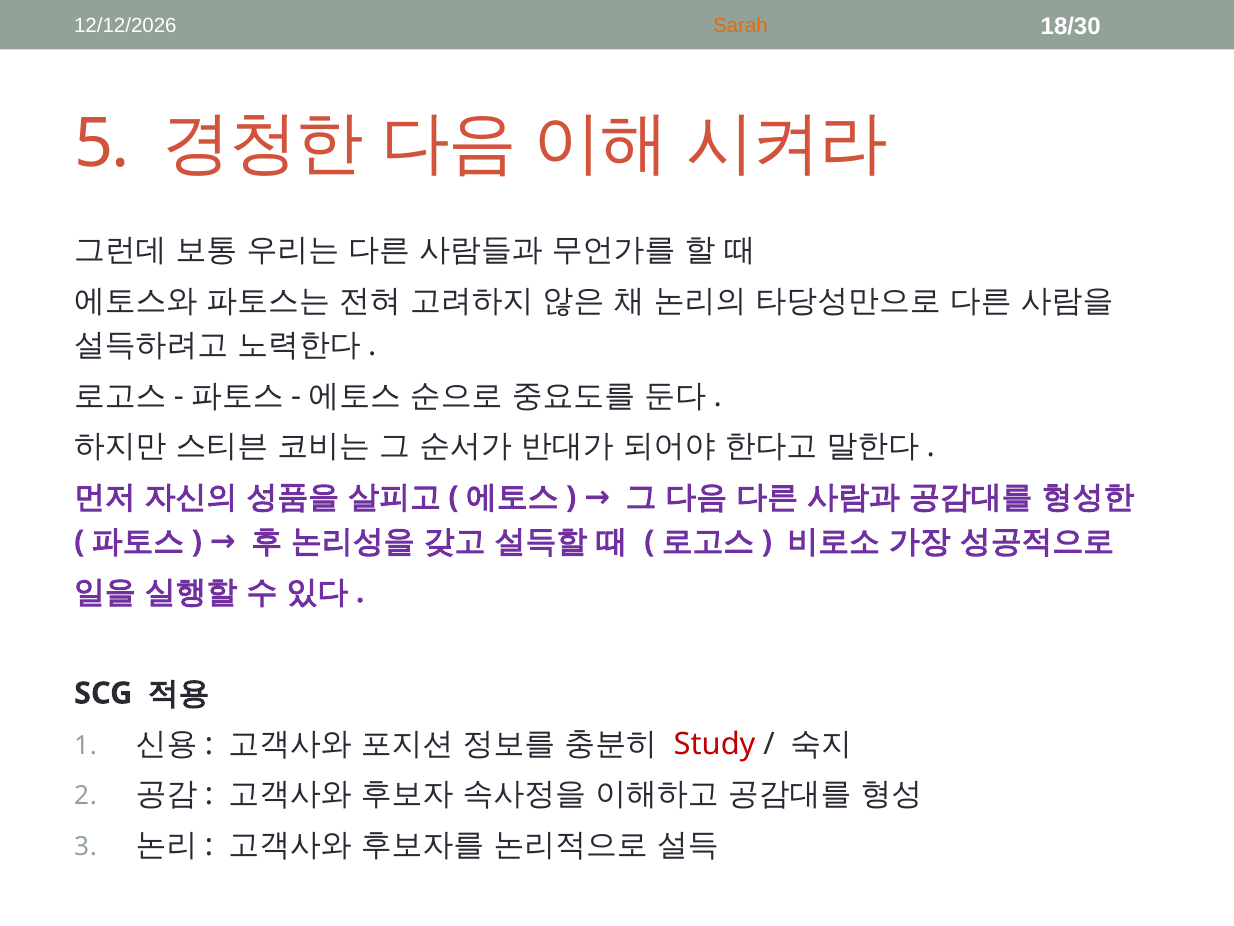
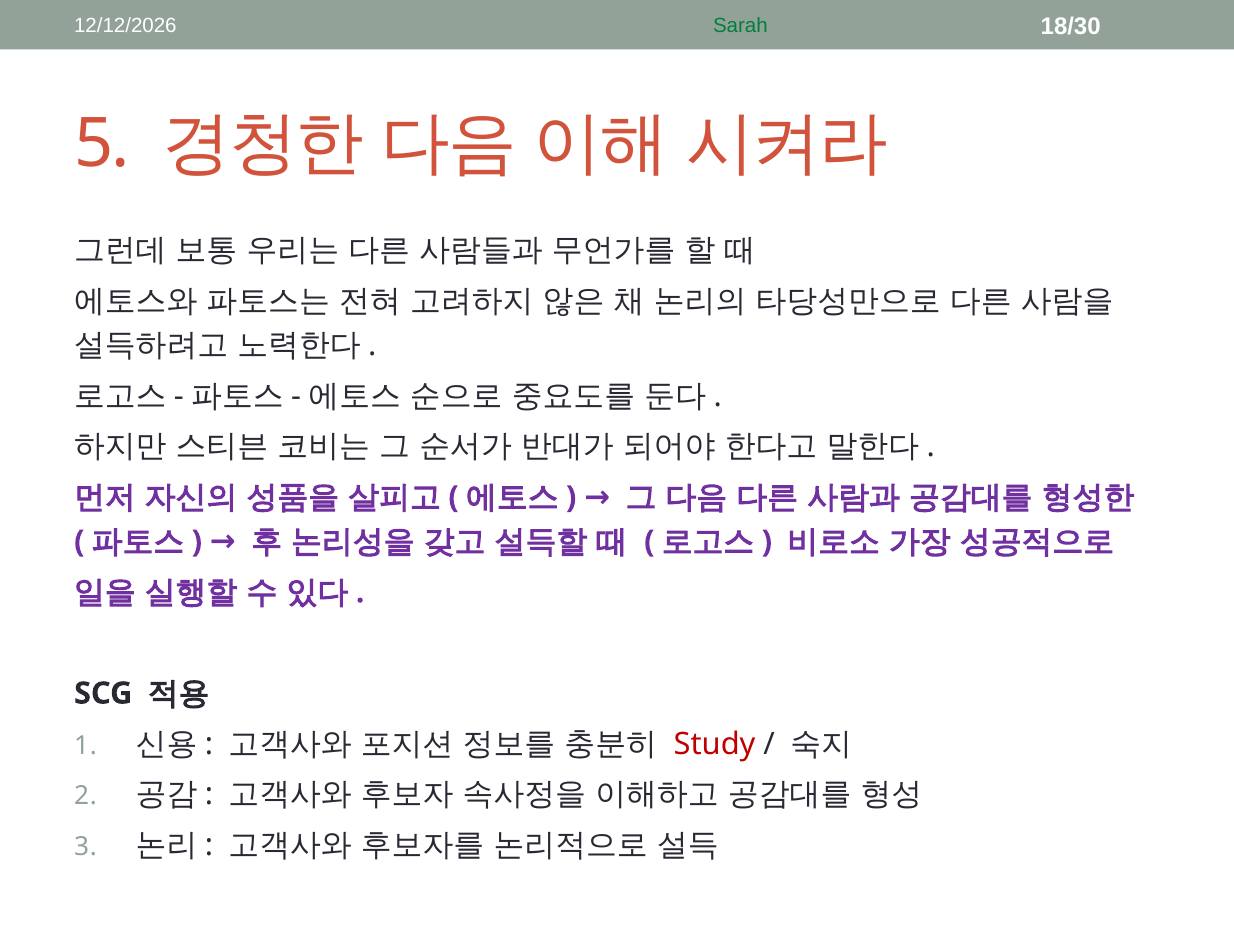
Sarah colour: orange -> green
